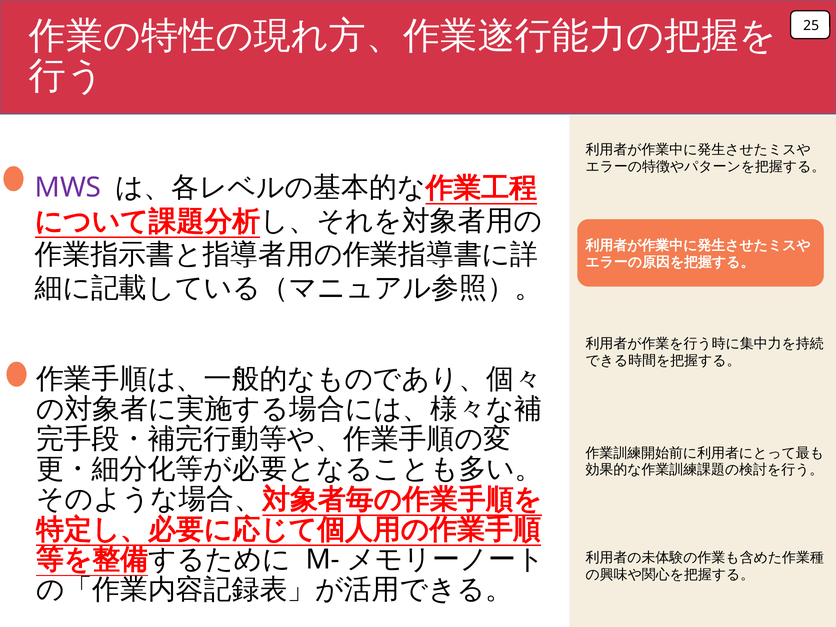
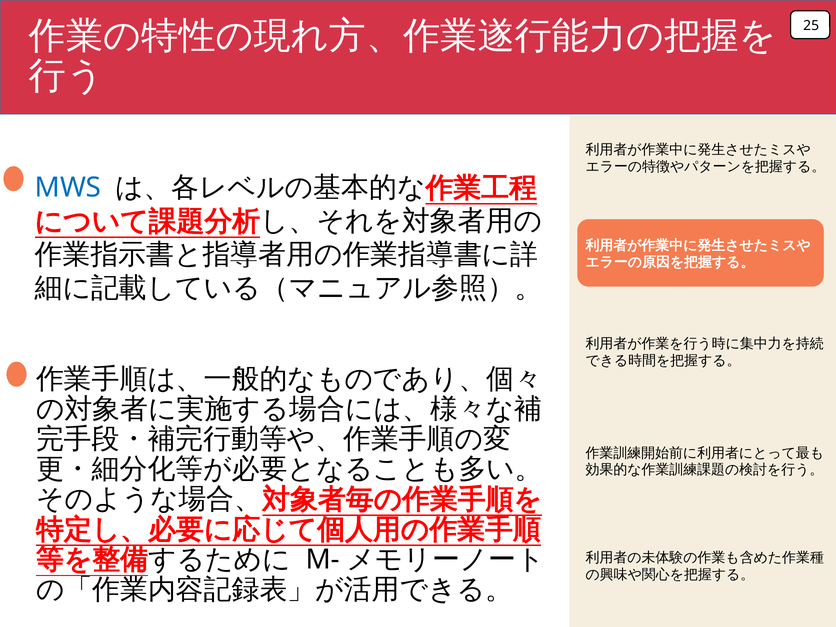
MWS colour: purple -> blue
